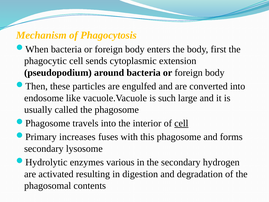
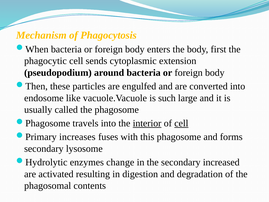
interior underline: none -> present
various: various -> change
hydrogen: hydrogen -> increased
